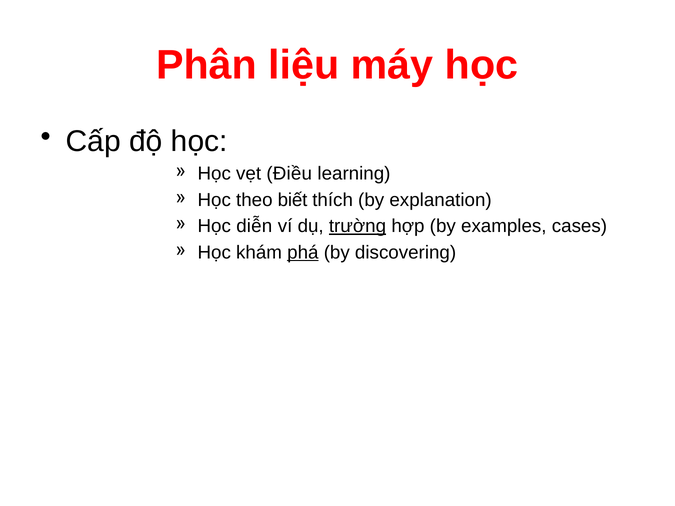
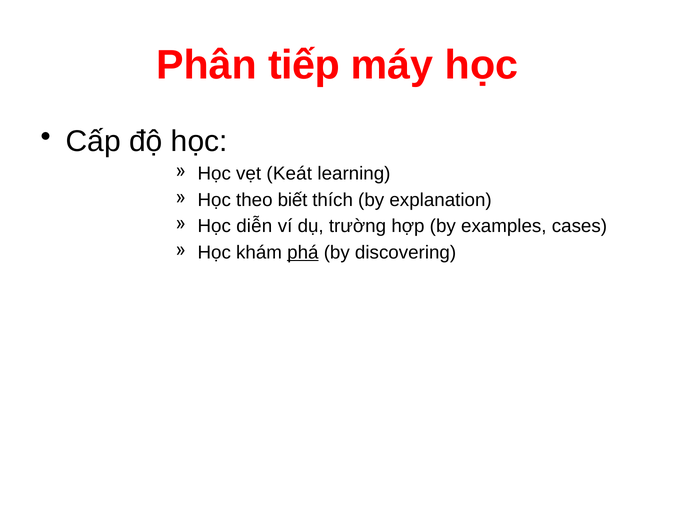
liệu: liệu -> tiếp
Điều: Điều -> Keát
trường underline: present -> none
